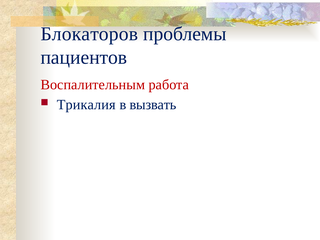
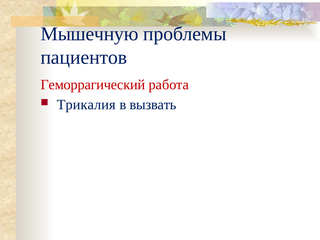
Блокаторов: Блокаторов -> Мышечную
Воспалительным: Воспалительным -> Геморрагический
